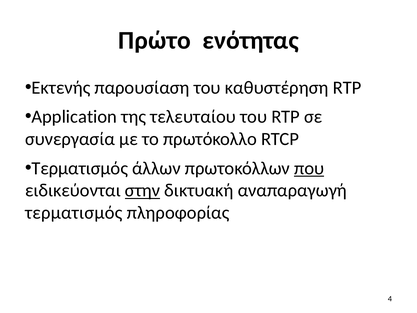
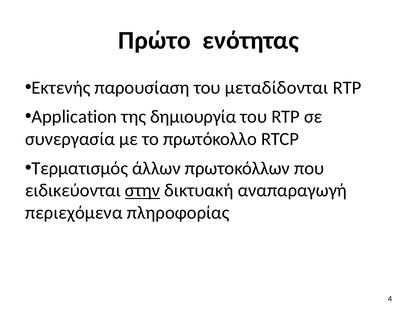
καθυστέρηση: καθυστέρηση -> μεταδίδονται
τελευταίου: τελευταίου -> δημιουργία
που underline: present -> none
τερματισμός at (74, 213): τερματισμός -> περιεχόμενα
